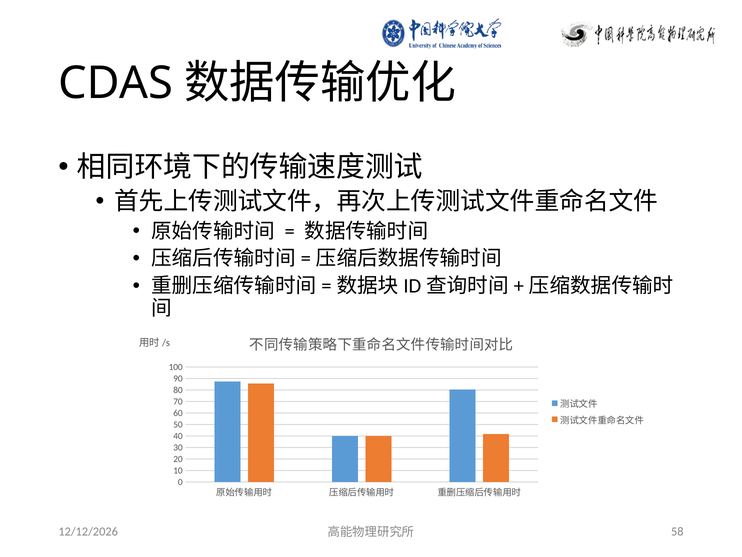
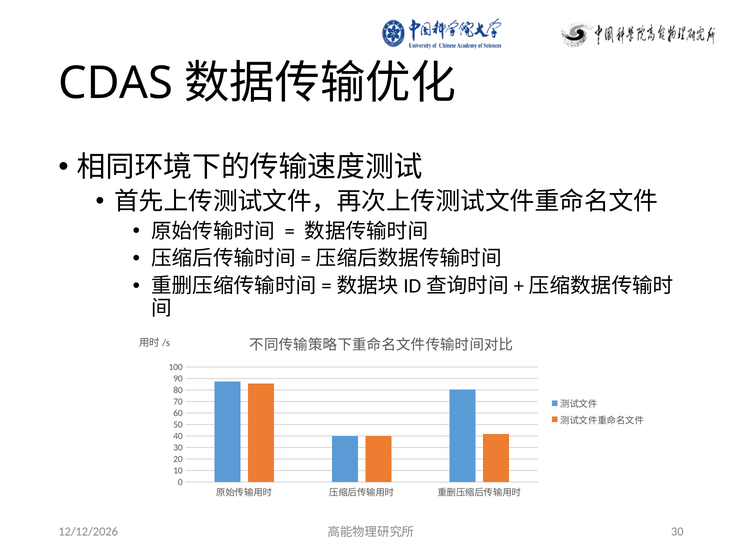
58 at (677, 531): 58 -> 30
